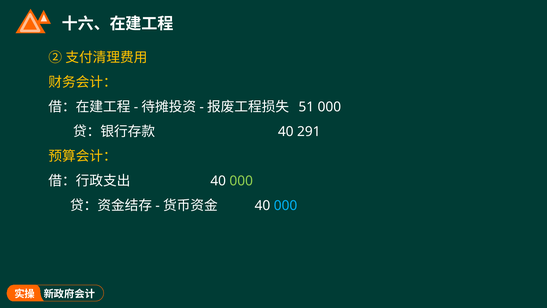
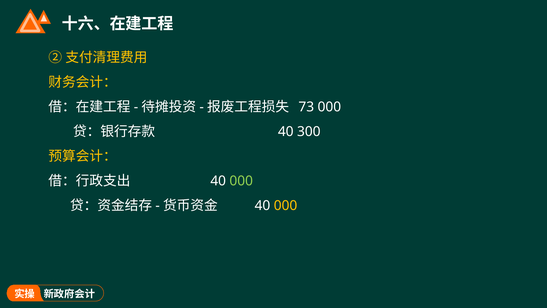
51: 51 -> 73
291: 291 -> 300
000 at (286, 205) colour: light blue -> yellow
